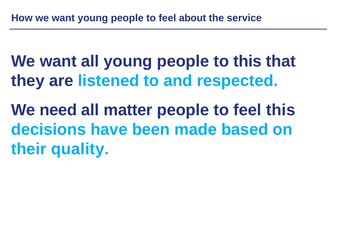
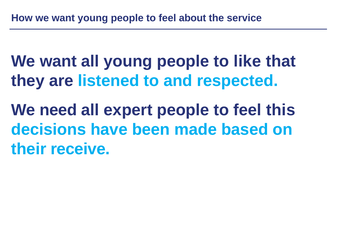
to this: this -> like
matter: matter -> expert
quality: quality -> receive
